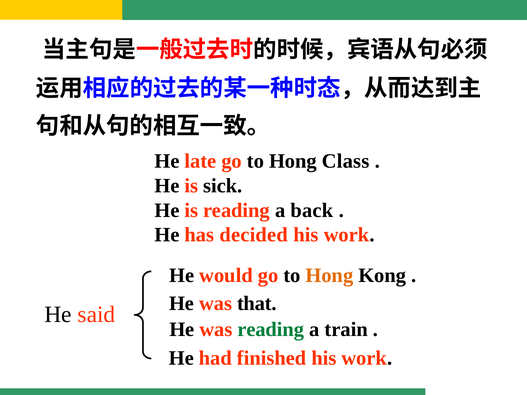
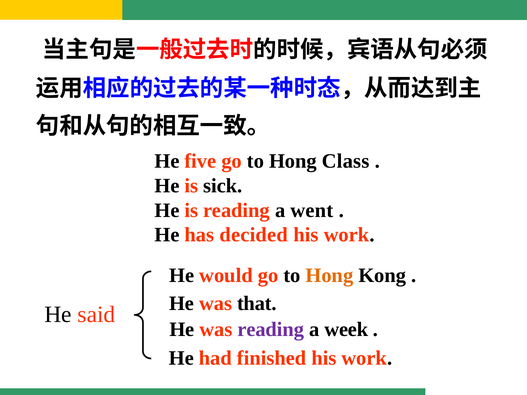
late: late -> five
back: back -> went
reading at (271, 329) colour: green -> purple
train: train -> week
